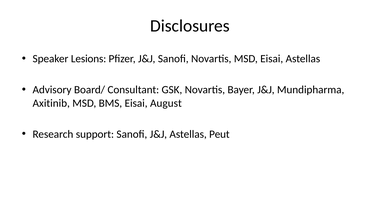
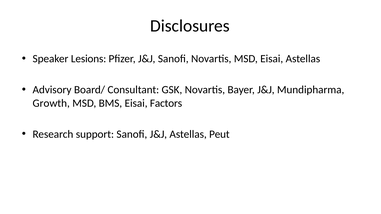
Axitinib: Axitinib -> Growth
August: August -> Factors
